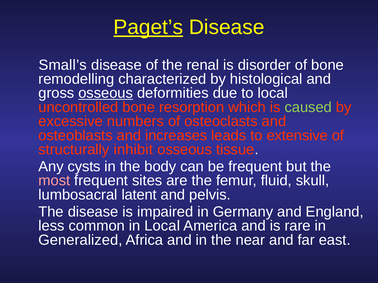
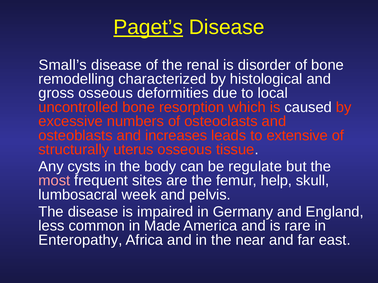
osseous at (106, 93) underline: present -> none
caused colour: light green -> white
inhibit: inhibit -> uterus
be frequent: frequent -> regulate
fluid: fluid -> help
latent: latent -> week
in Local: Local -> Made
Generalized: Generalized -> Enteropathy
